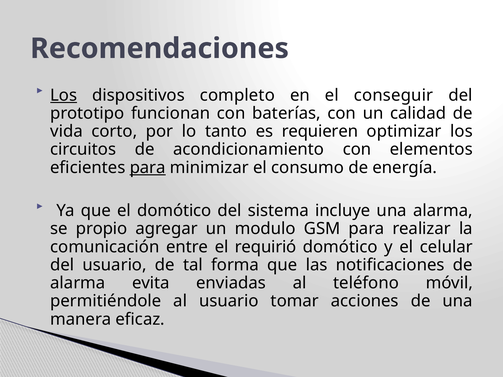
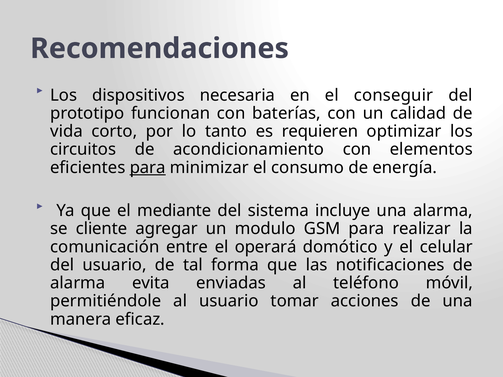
Los at (64, 95) underline: present -> none
completo: completo -> necesaria
el domótico: domótico -> mediante
propio: propio -> cliente
requirió: requirió -> operará
